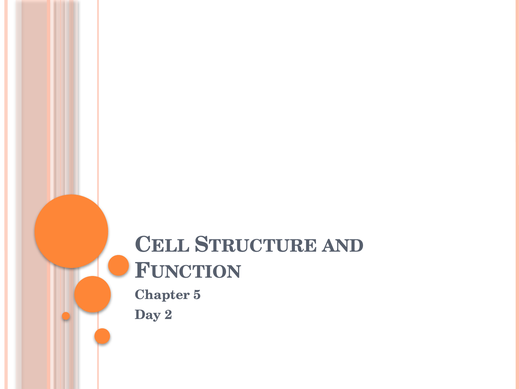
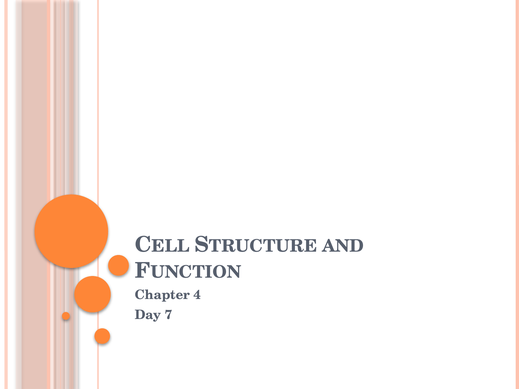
5: 5 -> 4
2: 2 -> 7
